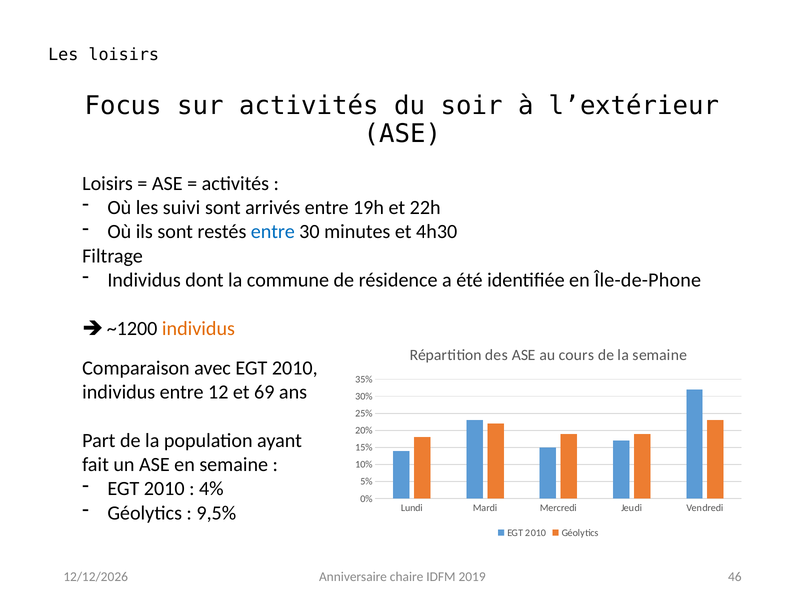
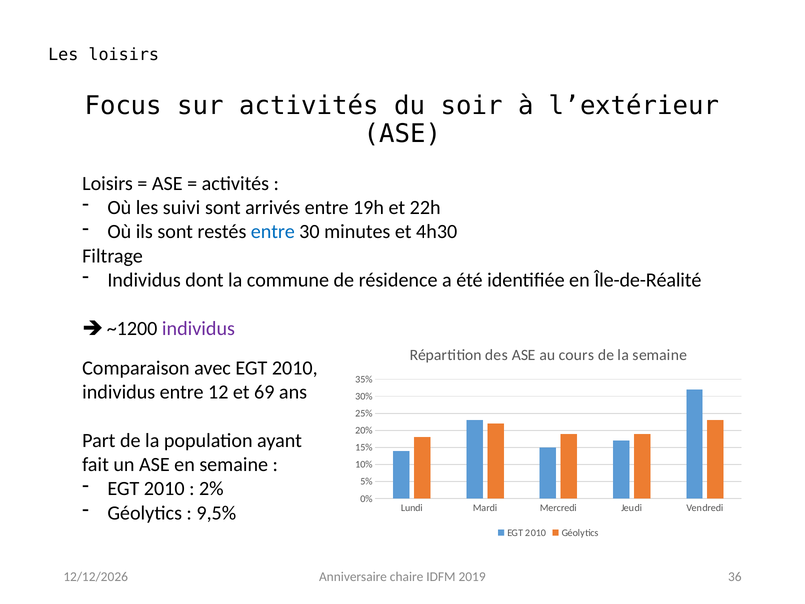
Île-de-Phone: Île-de-Phone -> Île-de-Réalité
individus at (198, 328) colour: orange -> purple
4%: 4% -> 2%
46: 46 -> 36
